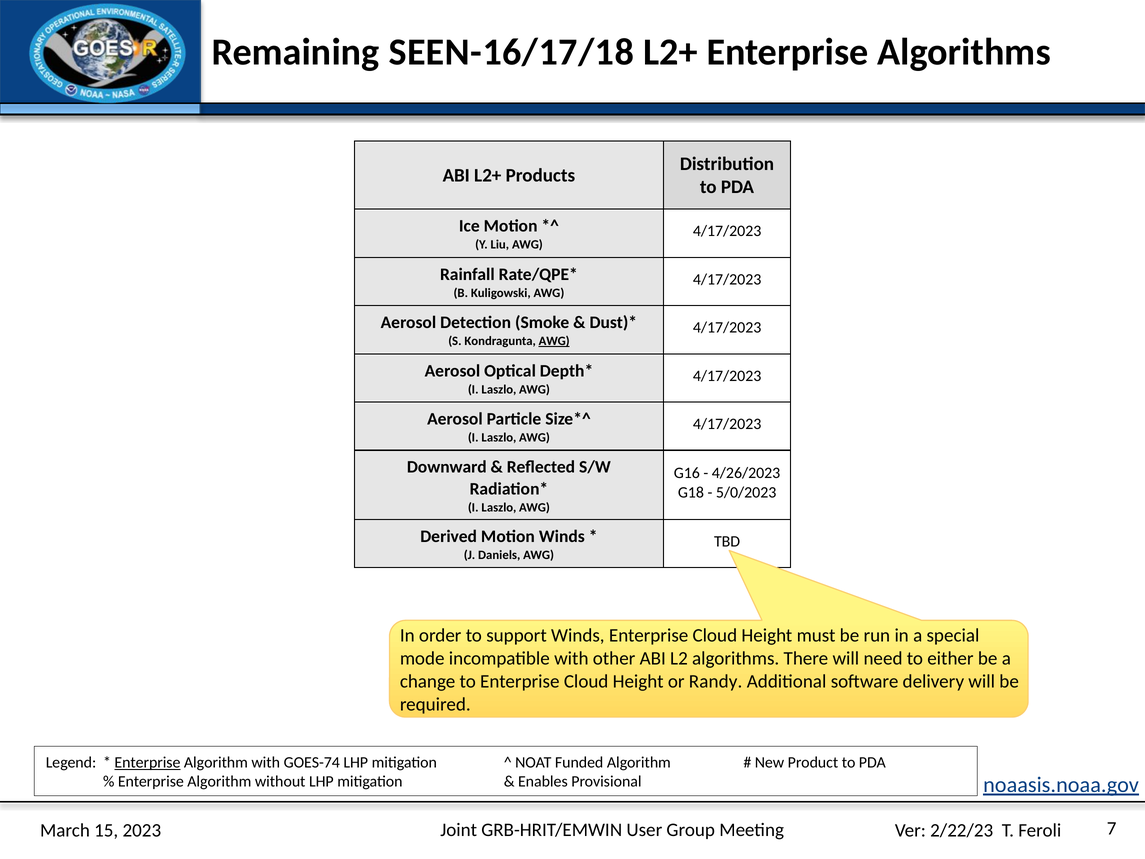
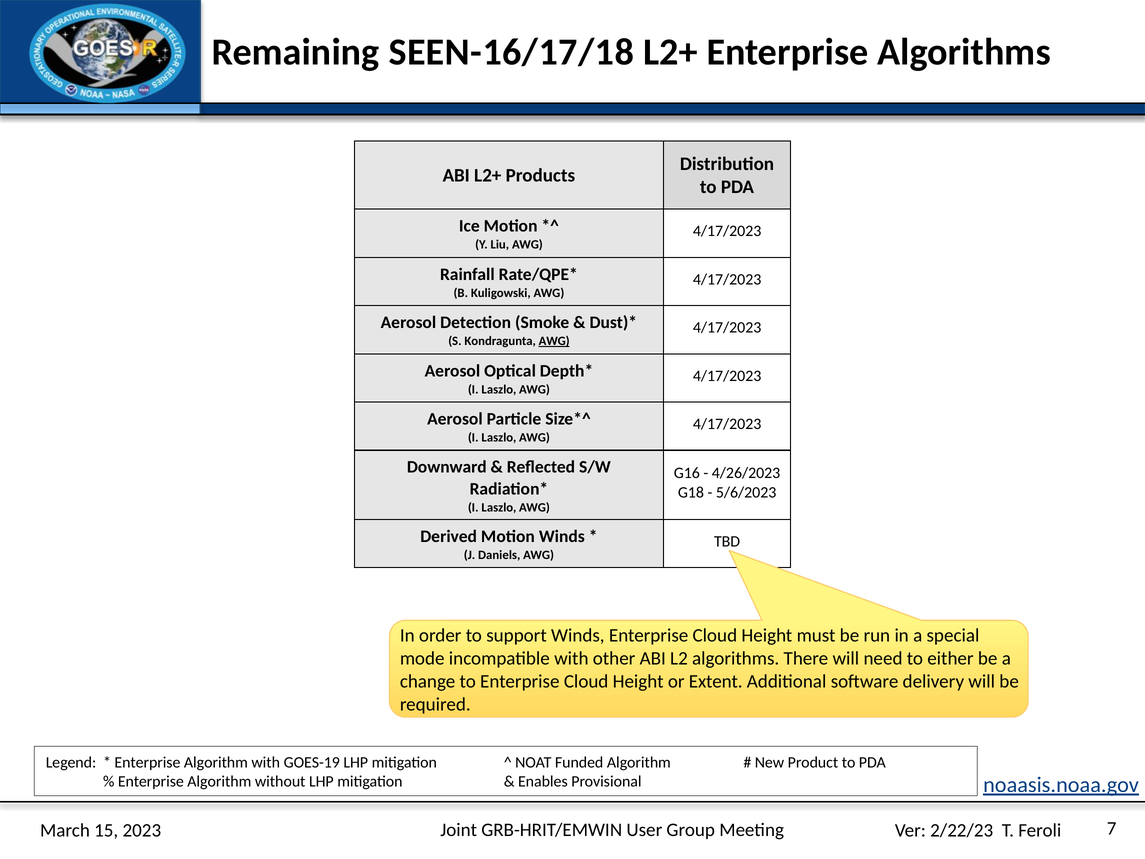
5/0/2023: 5/0/2023 -> 5/6/2023
Randy: Randy -> Extent
Enterprise at (147, 762) underline: present -> none
GOES-74: GOES-74 -> GOES-19
